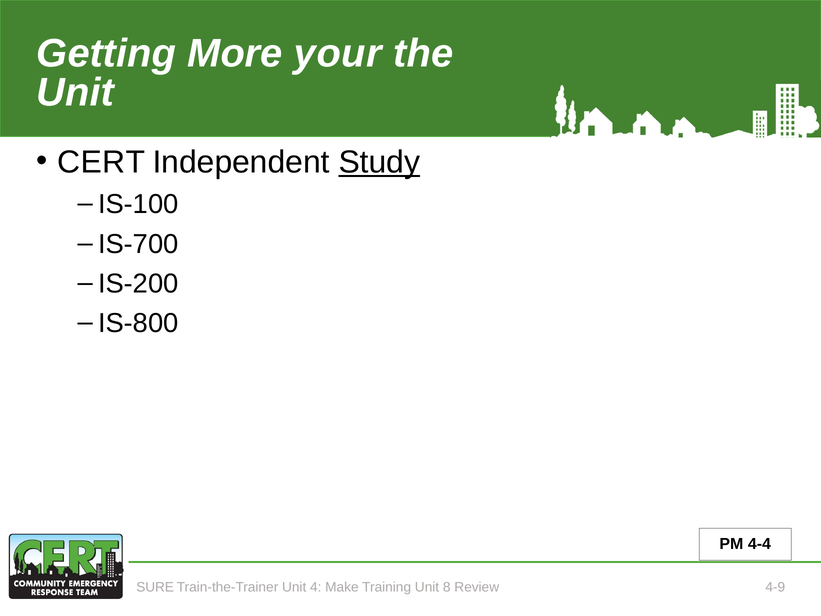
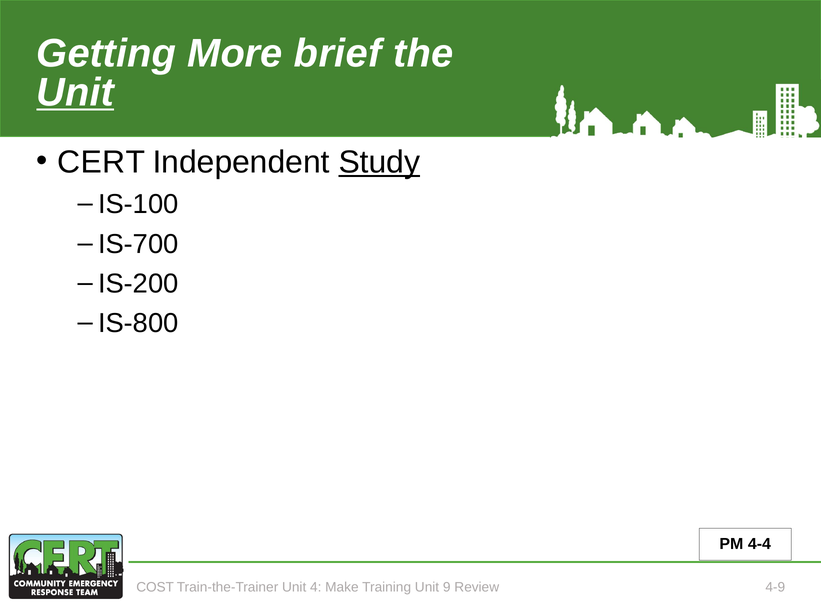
your: your -> brief
Unit at (75, 92) underline: none -> present
SURE: SURE -> COST
8: 8 -> 9
